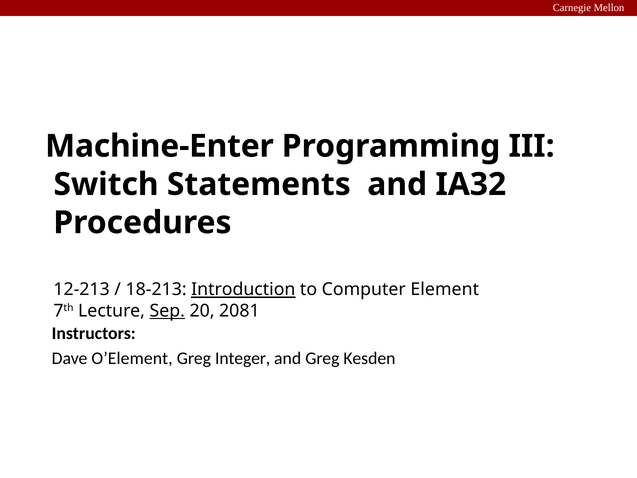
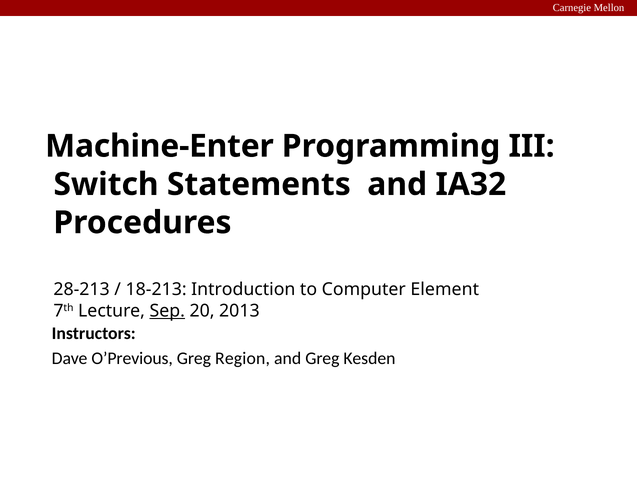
12-213: 12-213 -> 28-213
Introduction underline: present -> none
2081: 2081 -> 2013
O’Element: O’Element -> O’Previous
Integer: Integer -> Region
